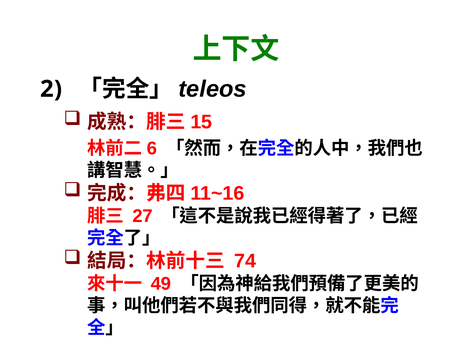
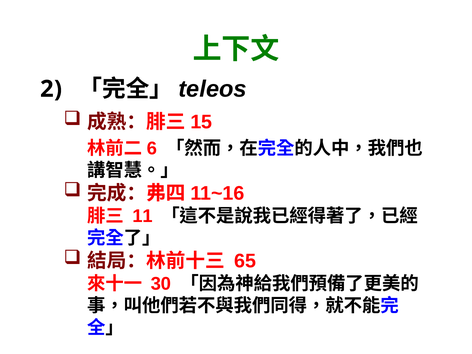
27: 27 -> 11
74: 74 -> 65
49: 49 -> 30
